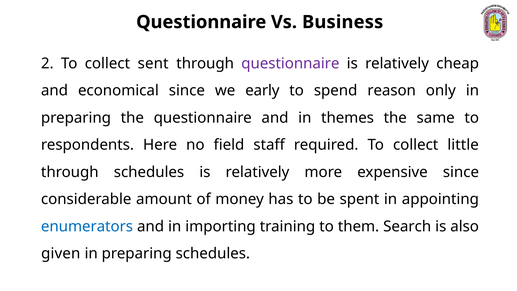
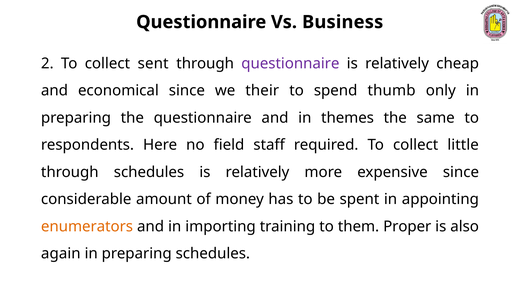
early: early -> their
reason: reason -> thumb
enumerators colour: blue -> orange
Search: Search -> Proper
given: given -> again
